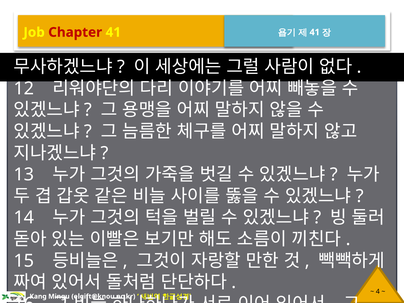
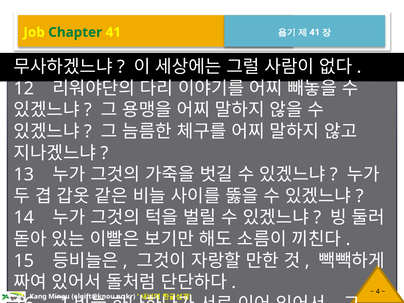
Chapter colour: red -> green
